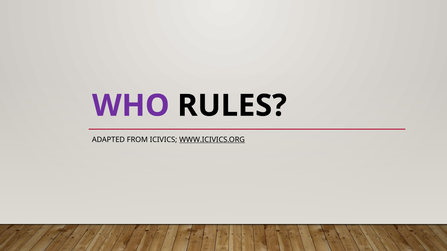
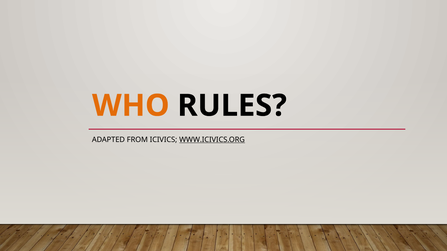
WHO colour: purple -> orange
